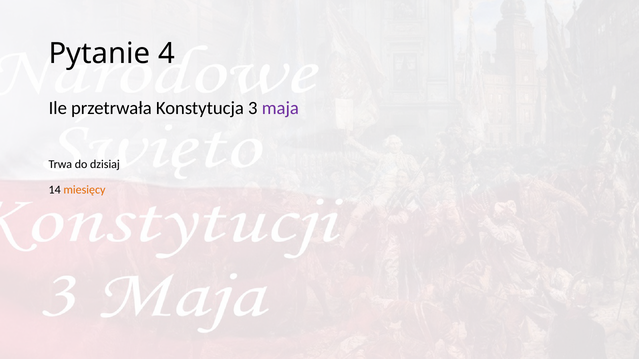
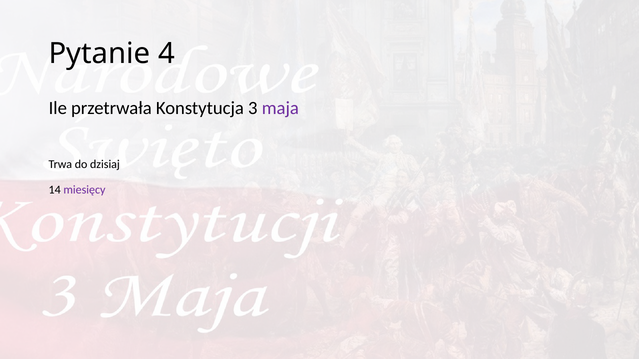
miesięcy colour: orange -> purple
